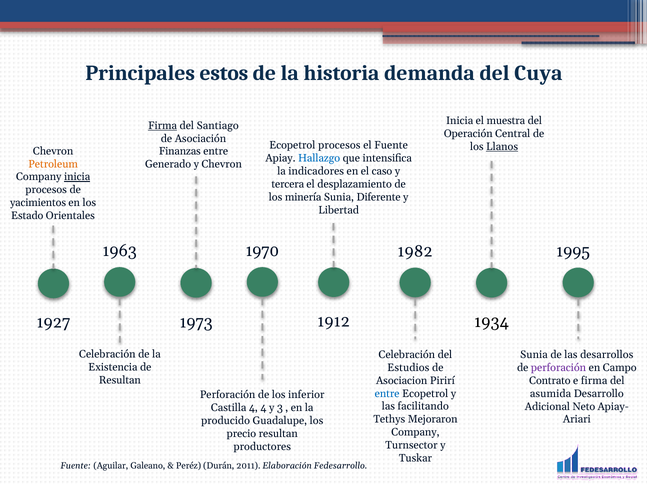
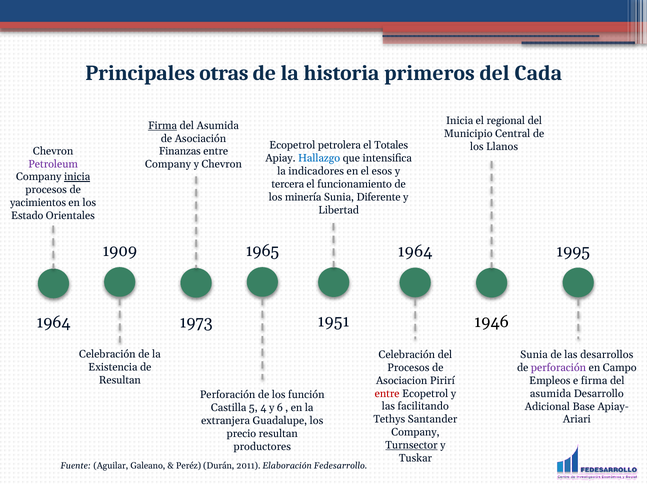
estos: estos -> otras
demanda: demanda -> primeros
Cuya: Cuya -> Cada
muestra: muestra -> regional
Santiago at (218, 126): Santiago -> Asumida
Operación: Operación -> Municipio
Ecopetrol procesos: procesos -> petrolera
el Fuente: Fuente -> Totales
Llanos underline: present -> none
Petroleum colour: orange -> purple
Generado at (168, 164): Generado -> Company
caso: caso -> esos
desplazamiento: desplazamiento -> funcionamiento
1963: 1963 -> 1909
1970: 1970 -> 1965
1982 at (415, 252): 1982 -> 1964
1912: 1912 -> 1951
1934: 1934 -> 1946
1927 at (53, 322): 1927 -> 1964
Estudios at (408, 368): Estudios -> Procesos
Contrato: Contrato -> Empleos
entre at (387, 394) colour: blue -> red
inferior: inferior -> función
Neto: Neto -> Base
Castilla 4: 4 -> 5
3: 3 -> 6
Mejoraron: Mejoraron -> Santander
producido: producido -> extranjera
Turnsector underline: none -> present
